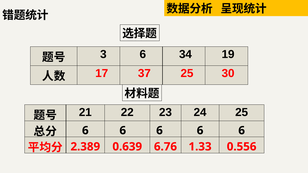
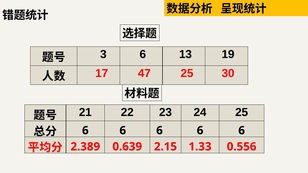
34: 34 -> 13
37: 37 -> 47
6.76: 6.76 -> 2.15
